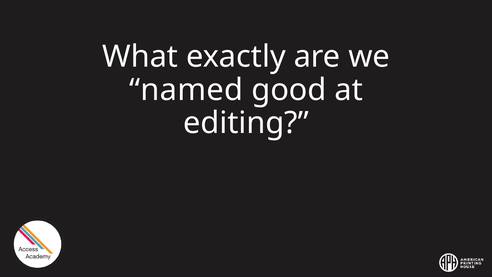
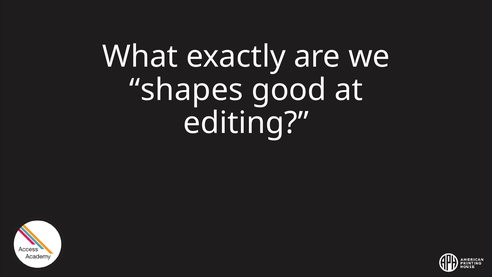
named: named -> shapes
